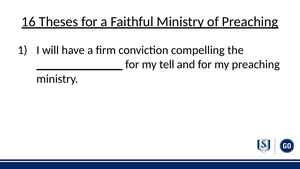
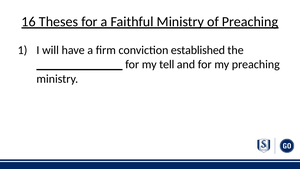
compelling: compelling -> established
